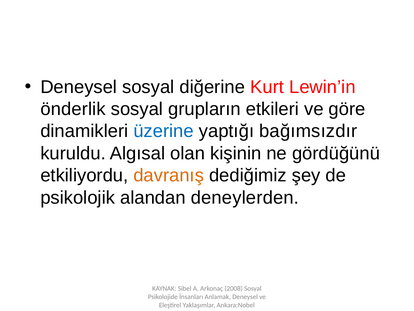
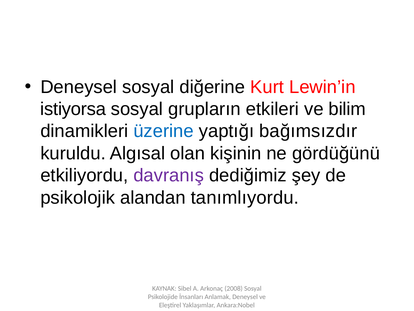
önderlik: önderlik -> istiyorsa
göre: göre -> bilim
davranış colour: orange -> purple
deneylerden: deneylerden -> tanımlıyordu
